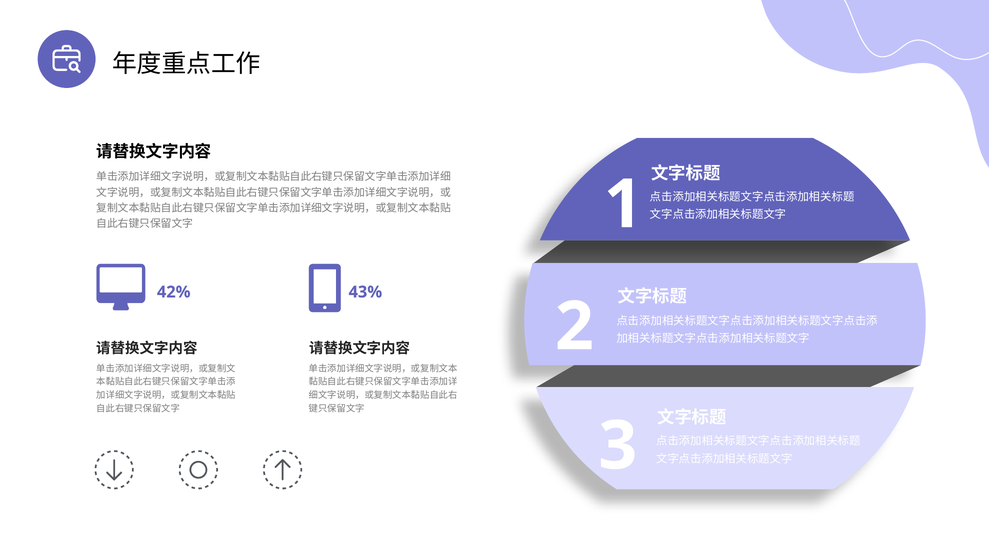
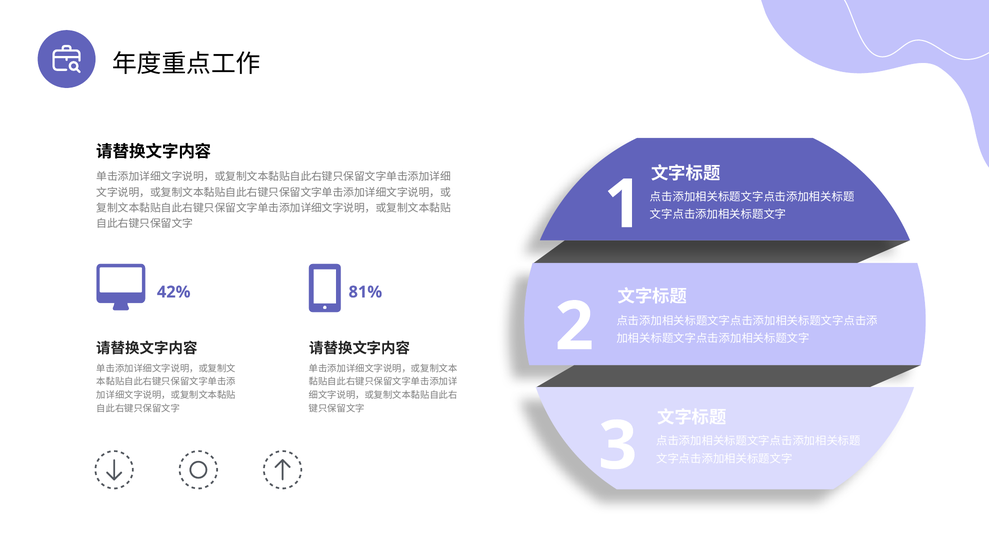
43%: 43% -> 81%
